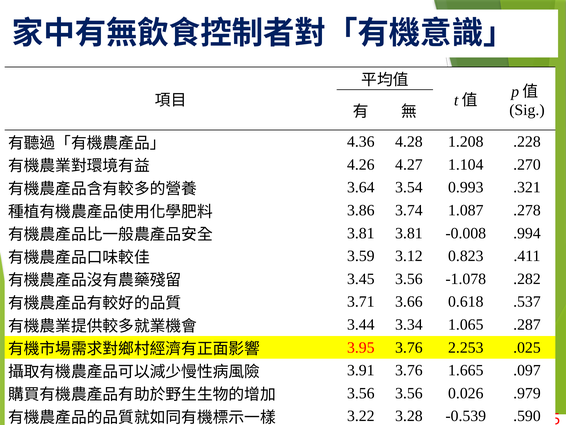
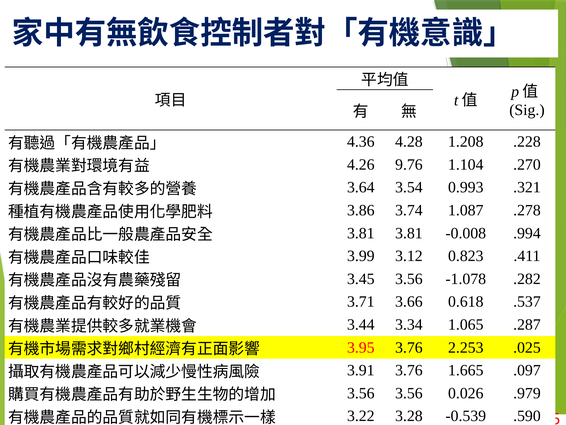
4.27: 4.27 -> 9.76
3.59: 3.59 -> 3.99
